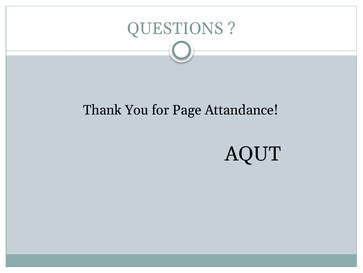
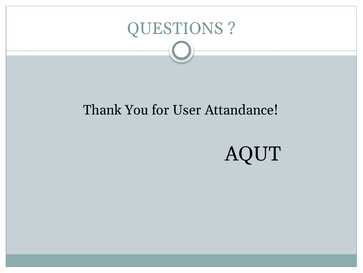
Page: Page -> User
